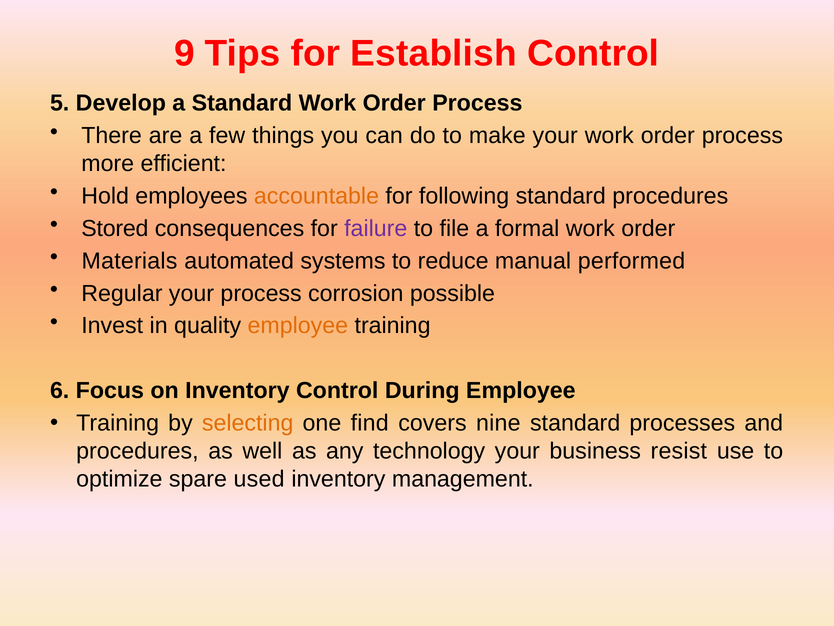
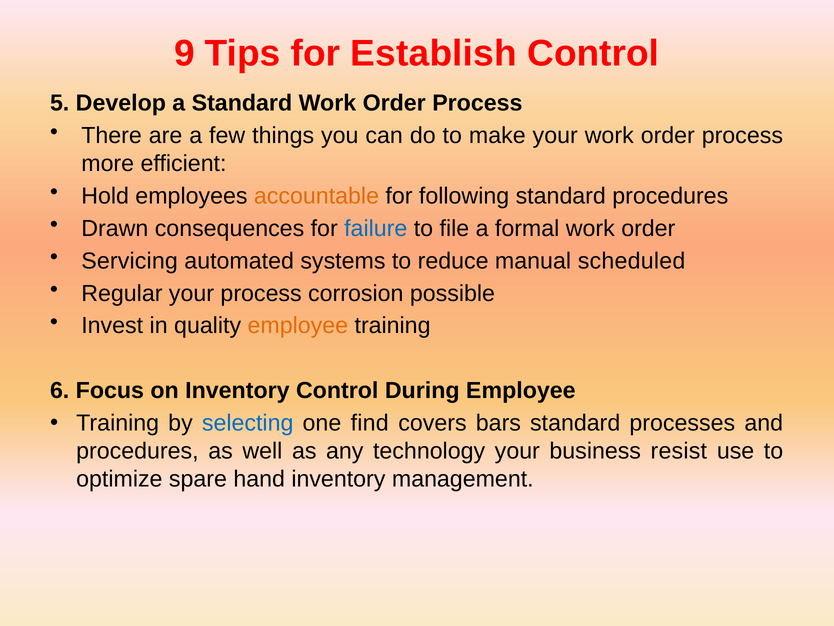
Stored: Stored -> Drawn
failure colour: purple -> blue
Materials: Materials -> Servicing
performed: performed -> scheduled
selecting colour: orange -> blue
nine: nine -> bars
used: used -> hand
